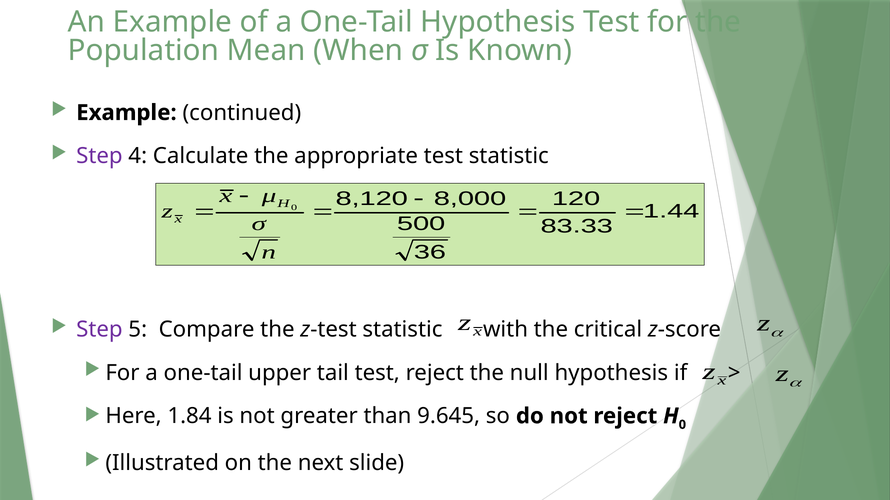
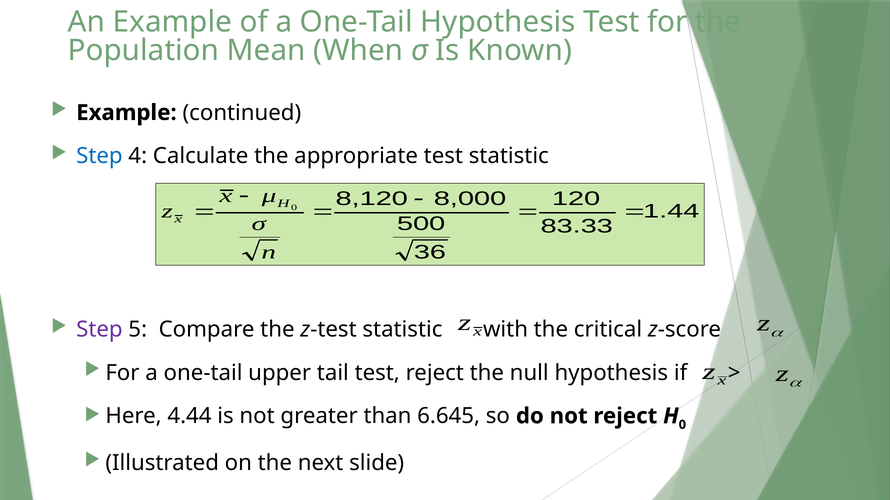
Step at (99, 156) colour: purple -> blue
1.84: 1.84 -> 4.44
9.645: 9.645 -> 6.645
